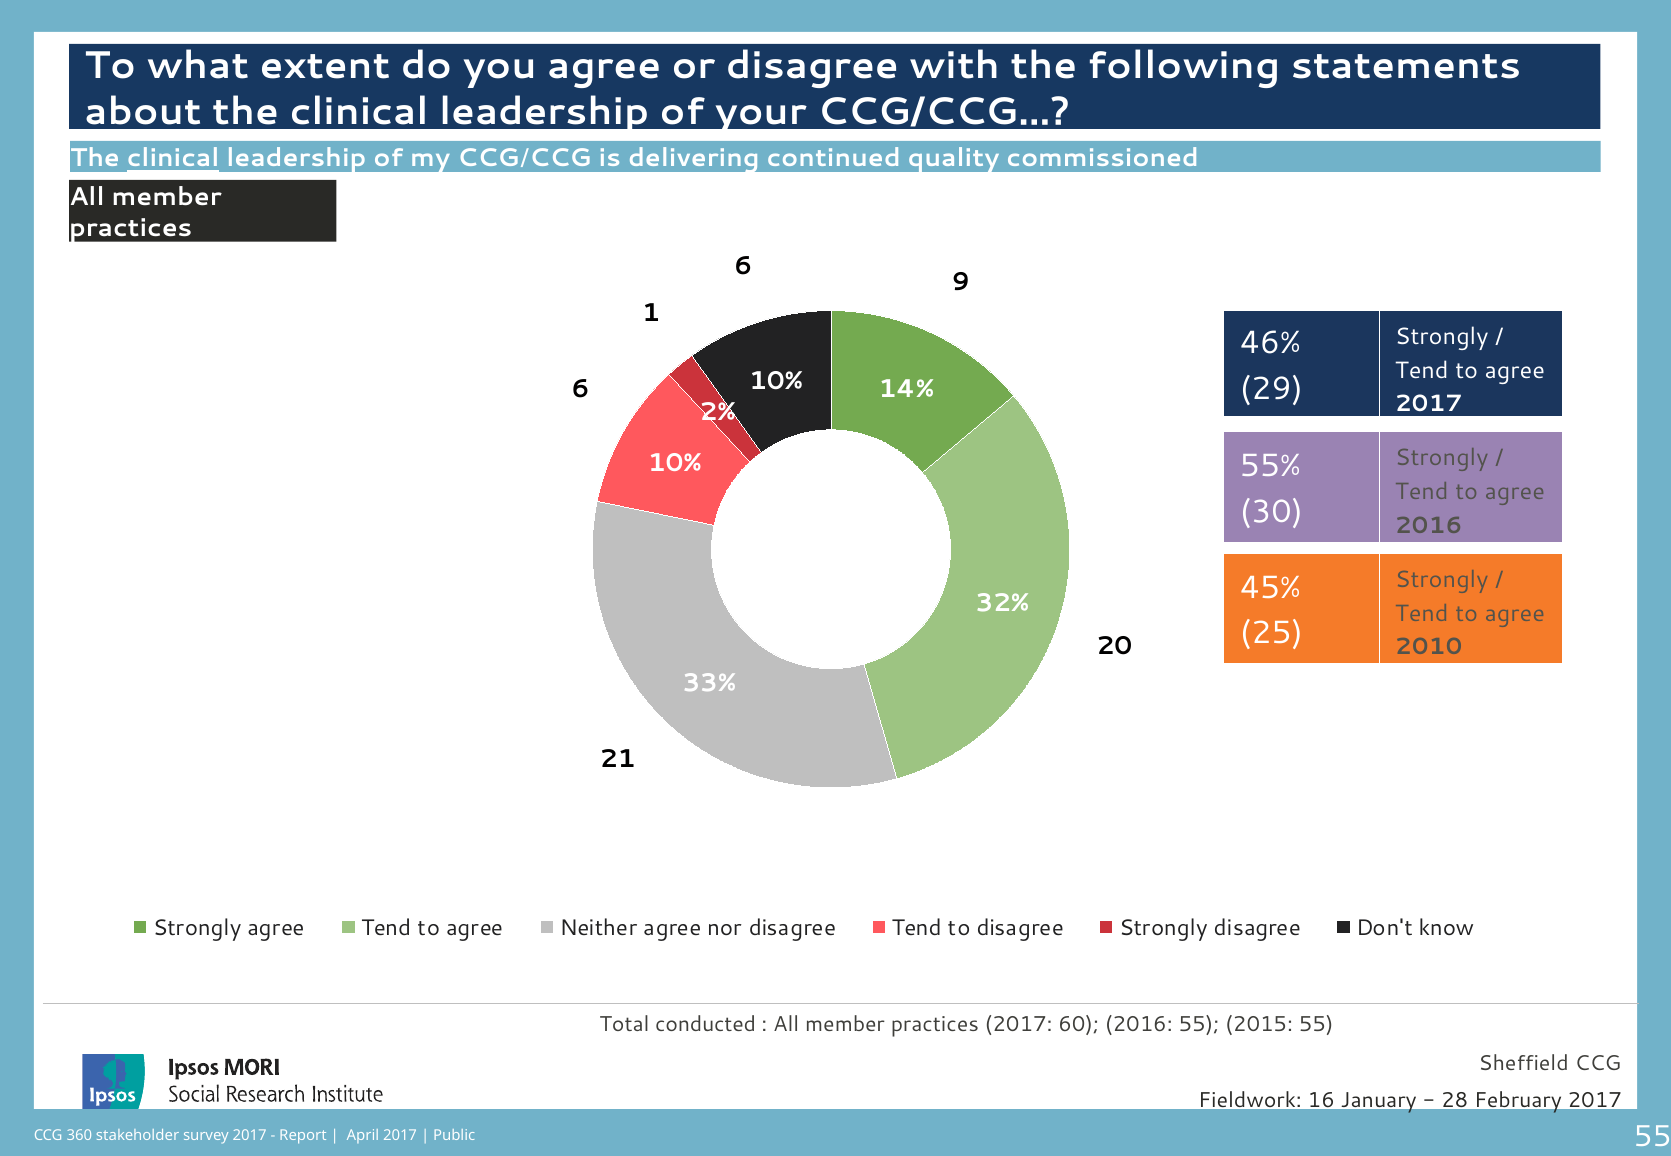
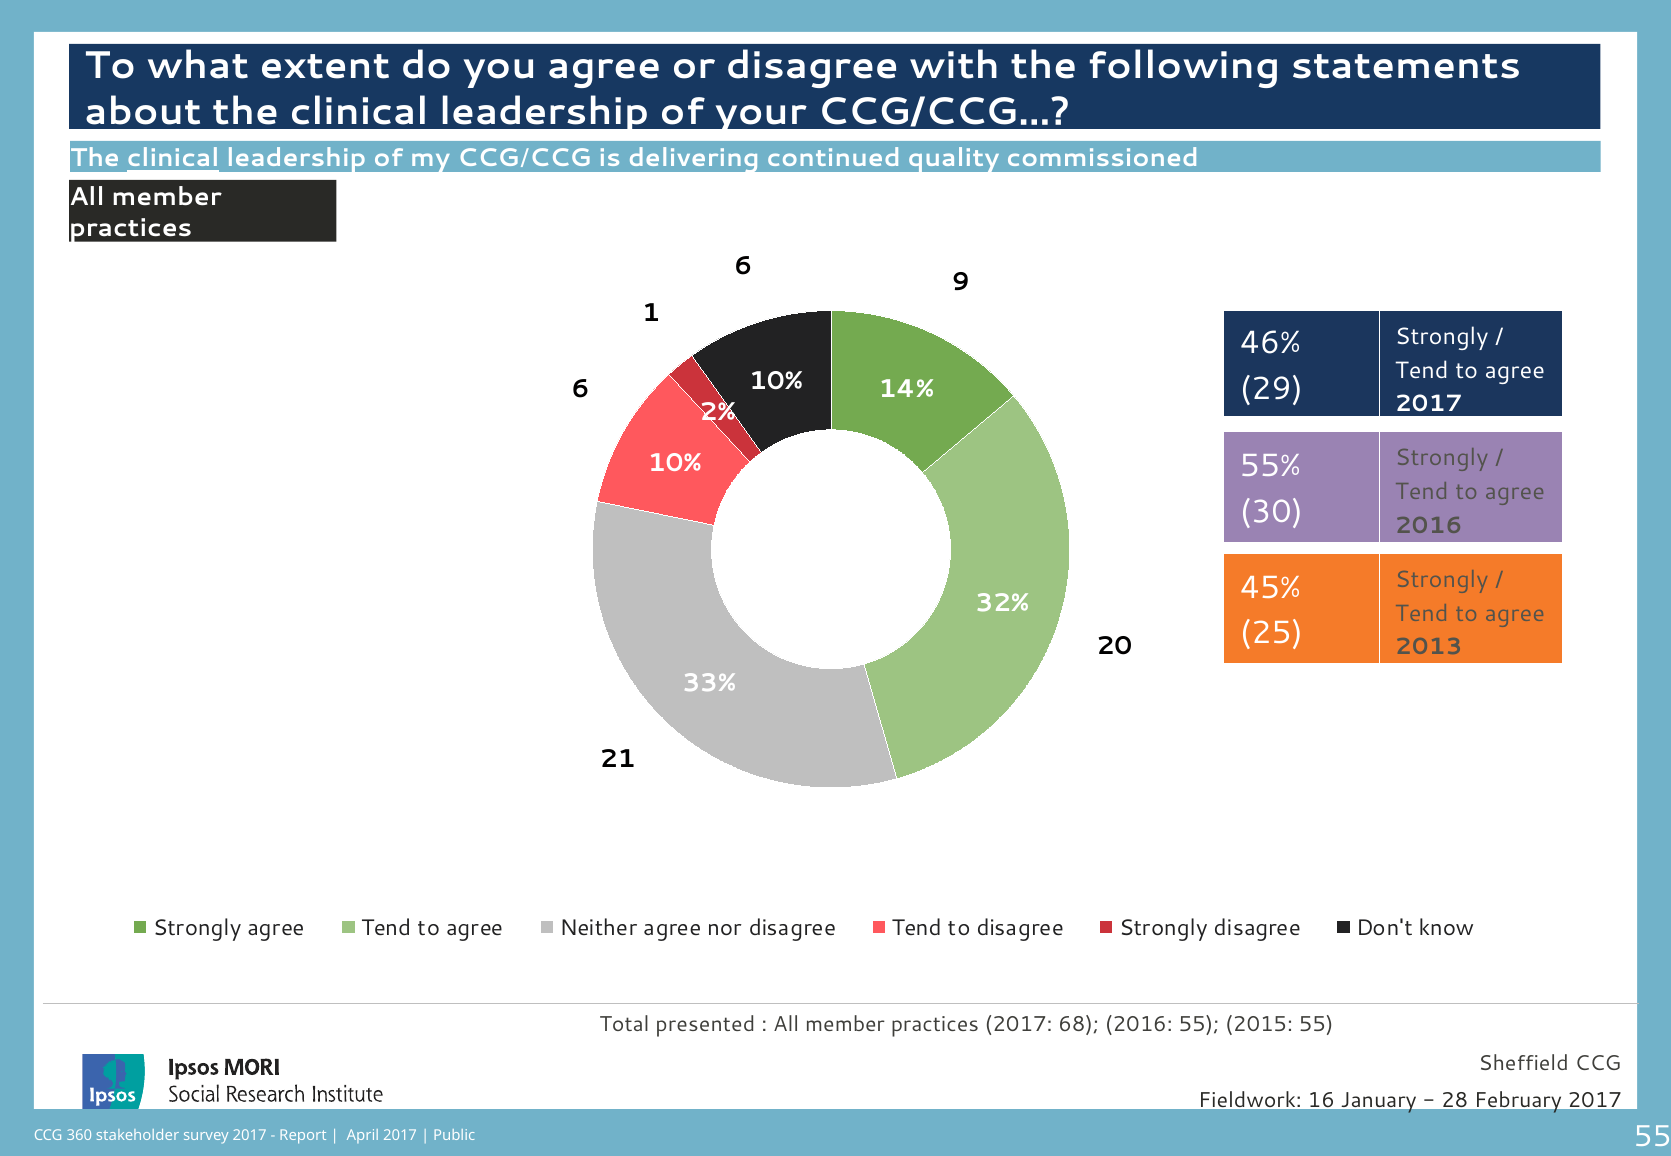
2010: 2010 -> 2013
conducted: conducted -> presented
60: 60 -> 68
